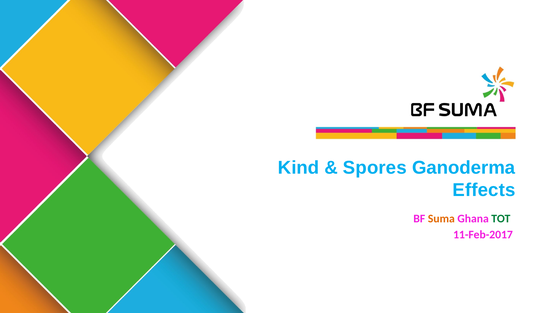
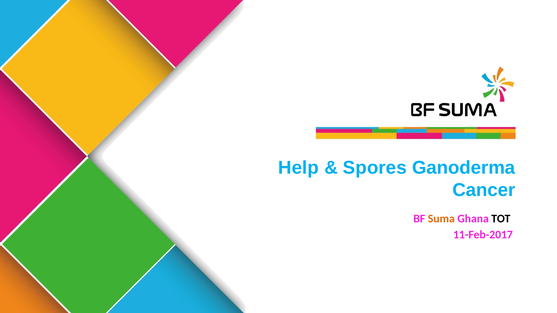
Kind: Kind -> Help
Effects: Effects -> Cancer
TOT colour: green -> black
